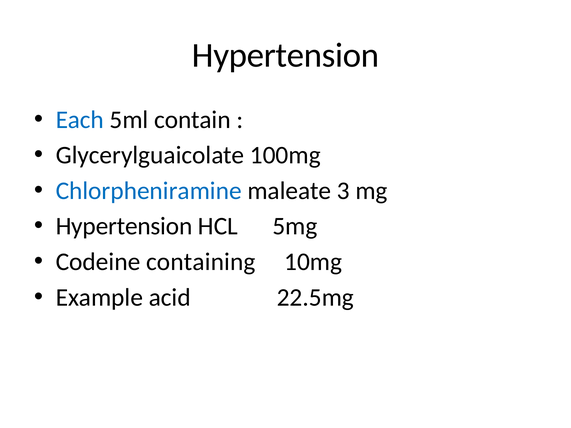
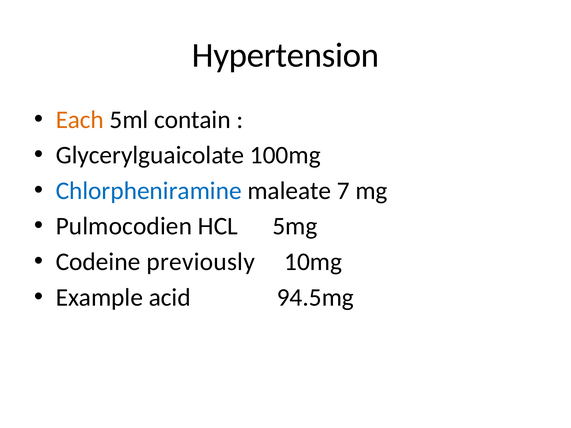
Each colour: blue -> orange
3: 3 -> 7
Hypertension at (124, 226): Hypertension -> Pulmocodien
containing: containing -> previously
22.5mg: 22.5mg -> 94.5mg
